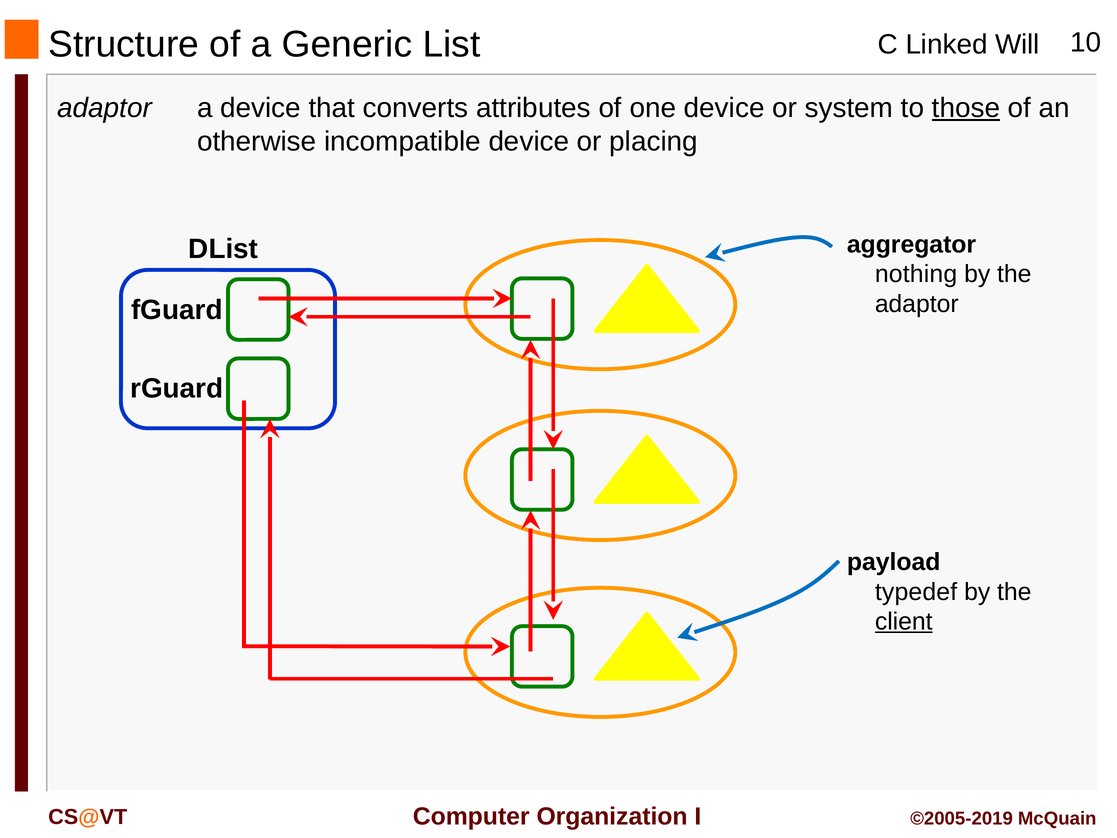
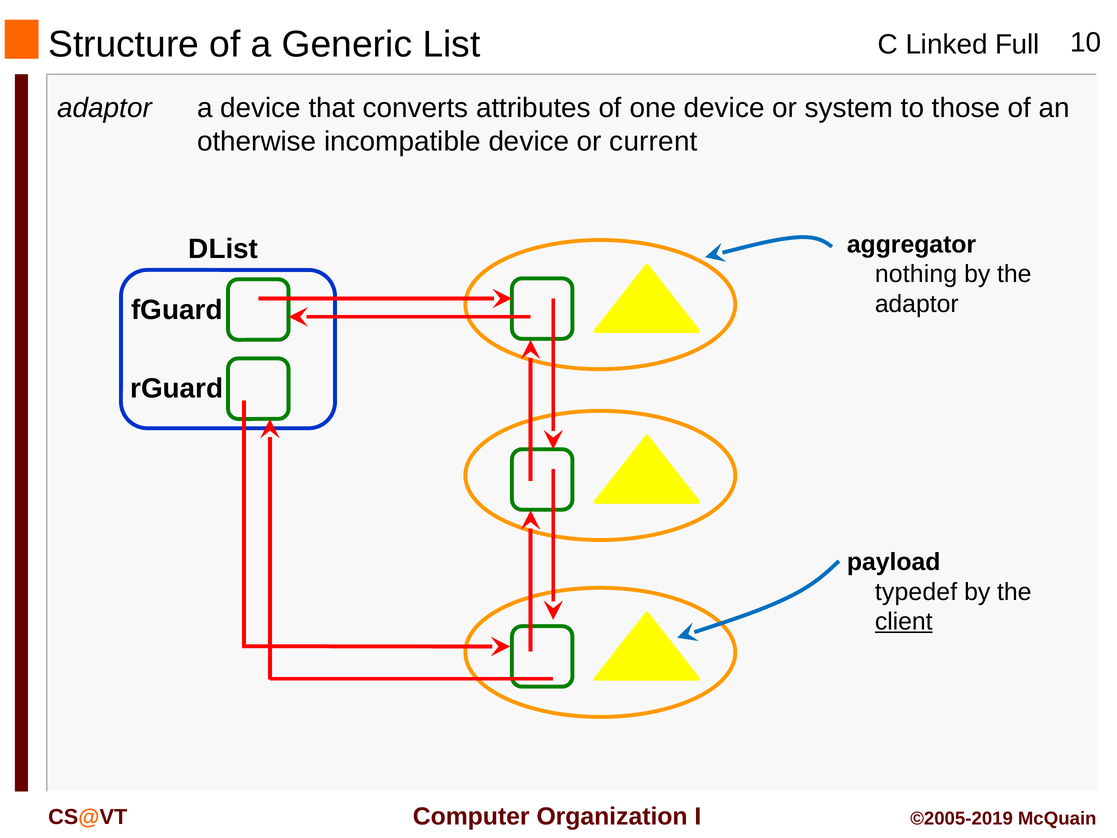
Will: Will -> Full
those underline: present -> none
placing: placing -> current
